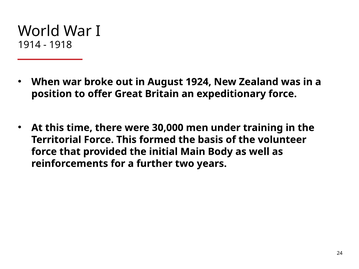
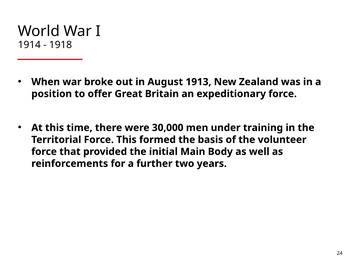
1924: 1924 -> 1913
